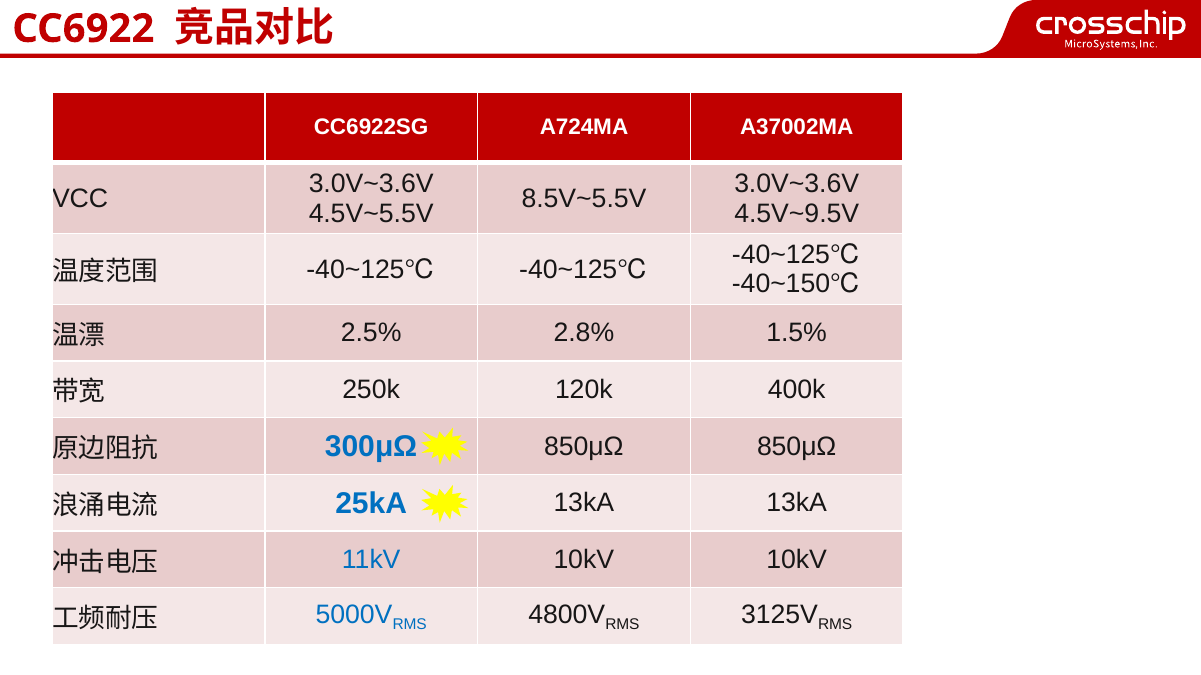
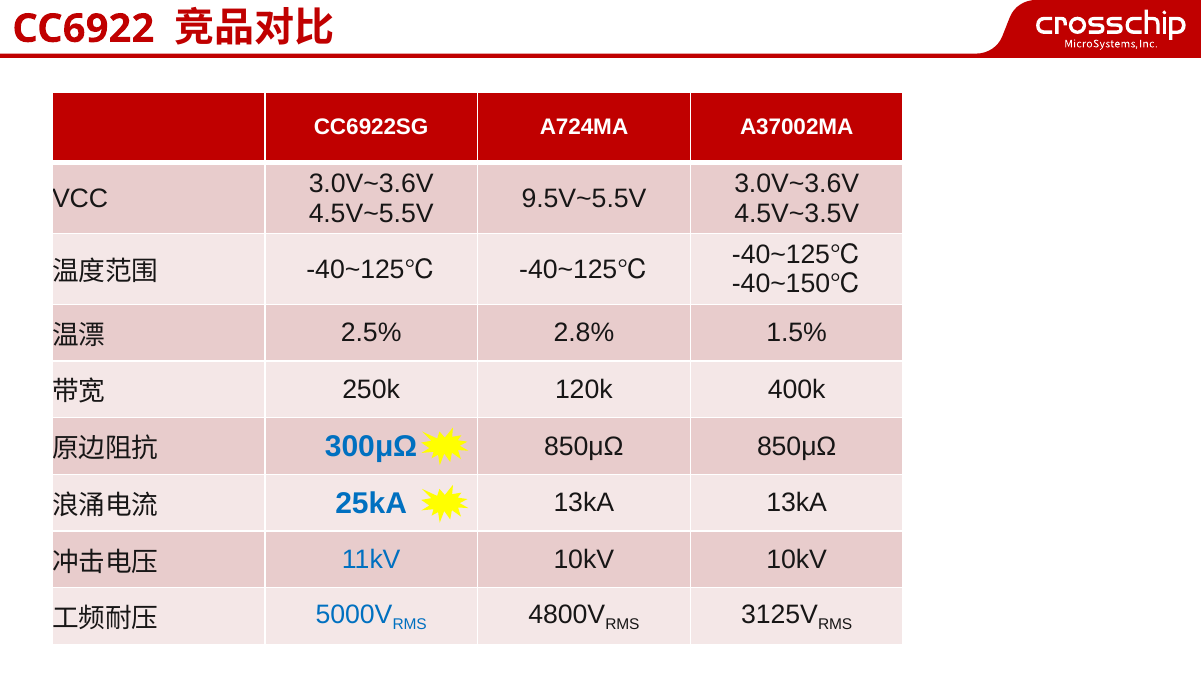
8.5V~5.5V: 8.5V~5.5V -> 9.5V~5.5V
4.5V~9.5V: 4.5V~9.5V -> 4.5V~3.5V
